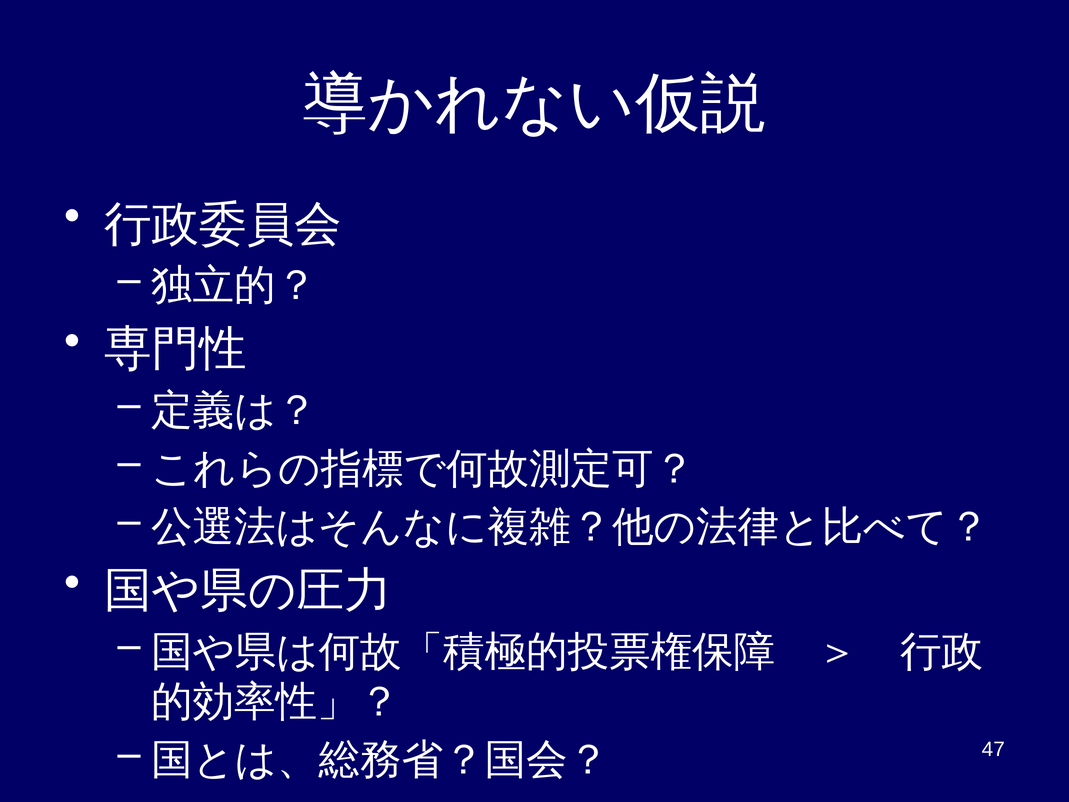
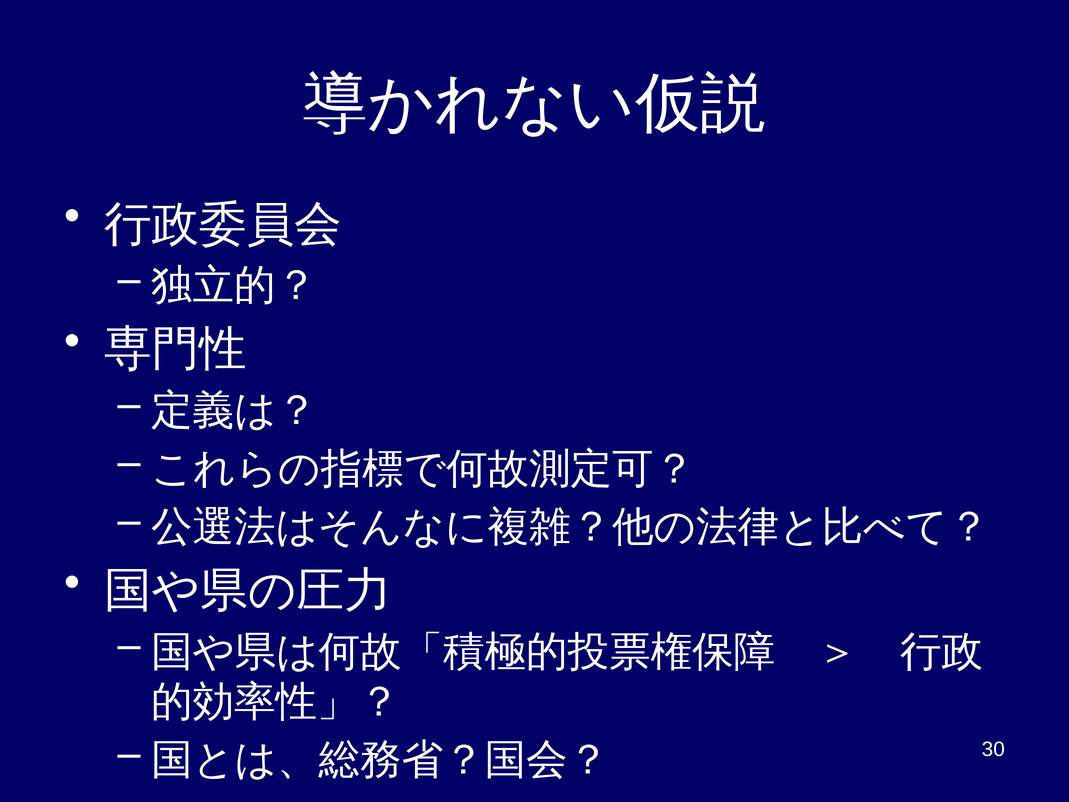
47: 47 -> 30
